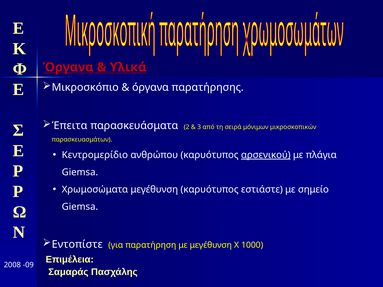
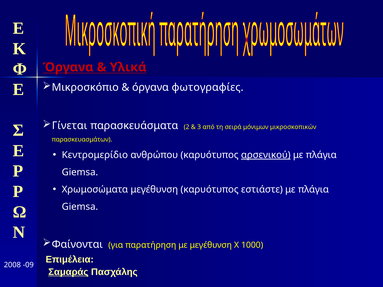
παρατήρησης: παρατήρησης -> φωτογραφίες
Έπειτα: Έπειτα -> Γίνεται
σημείο at (313, 190): σημείο -> πλάγια
Εντοπίστε: Εντοπίστε -> Φαίνονται
Σαμαράς underline: none -> present
